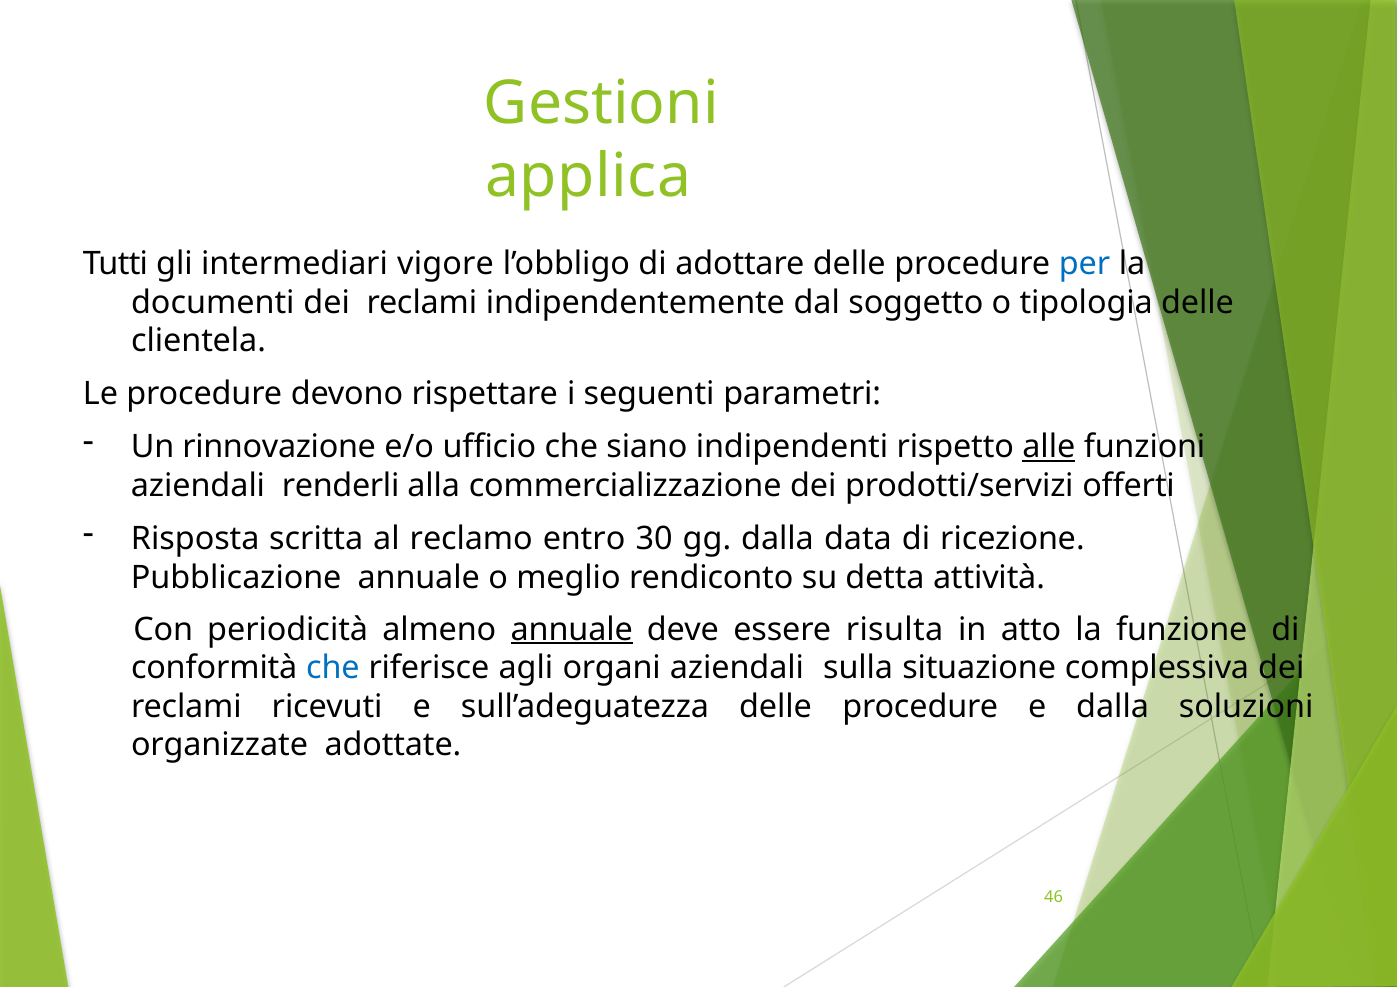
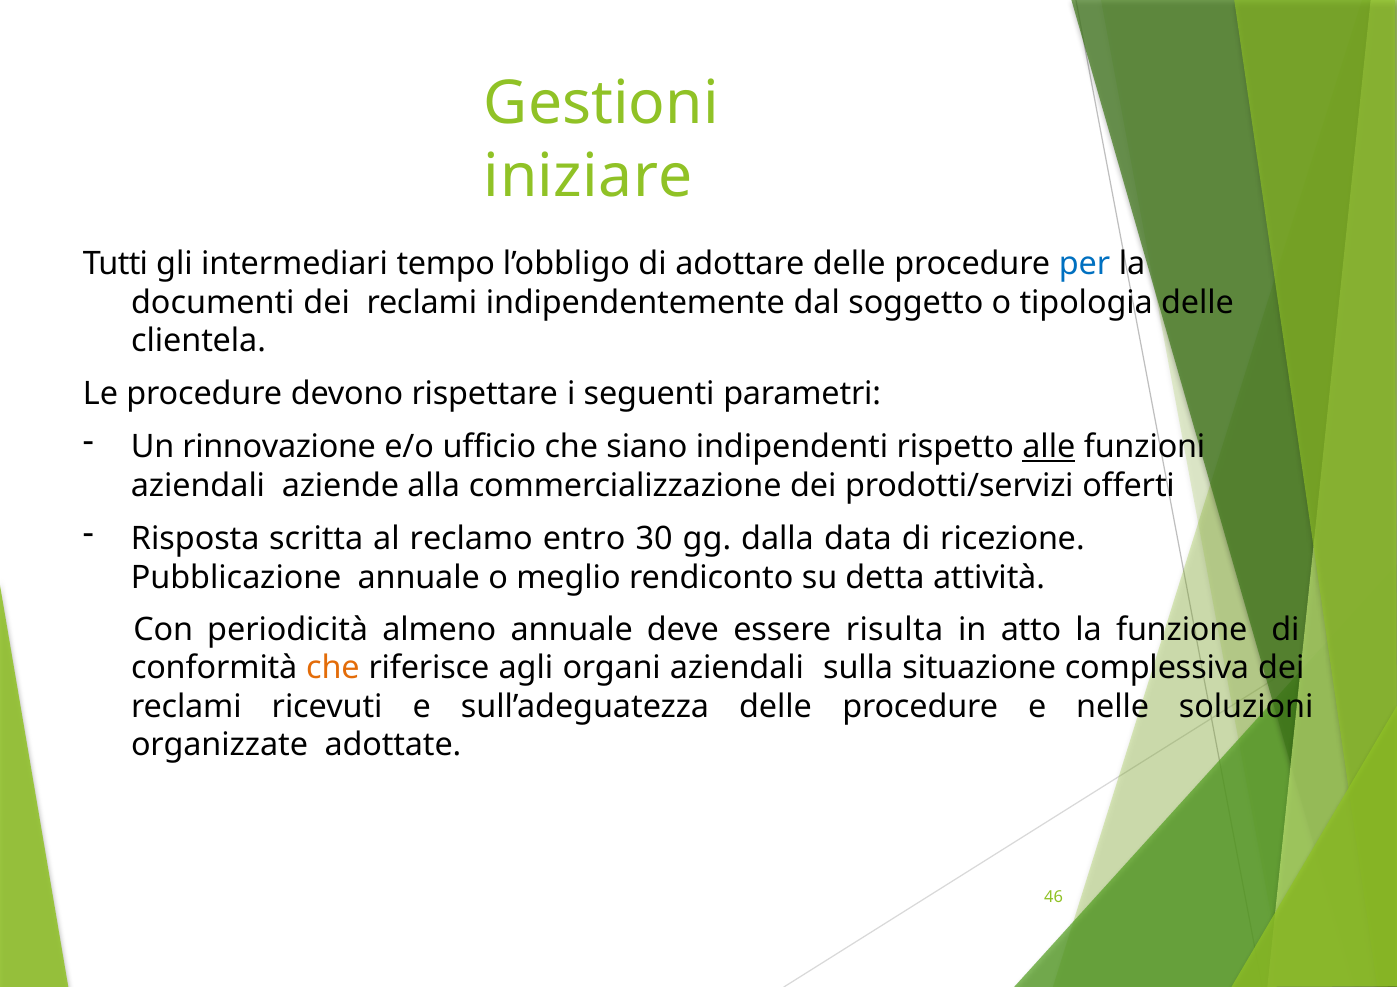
applica: applica -> iniziare
vigore: vigore -> tempo
renderli: renderli -> aziende
annuale at (572, 630) underline: present -> none
che at (333, 668) colour: blue -> orange
e dalla: dalla -> nelle
